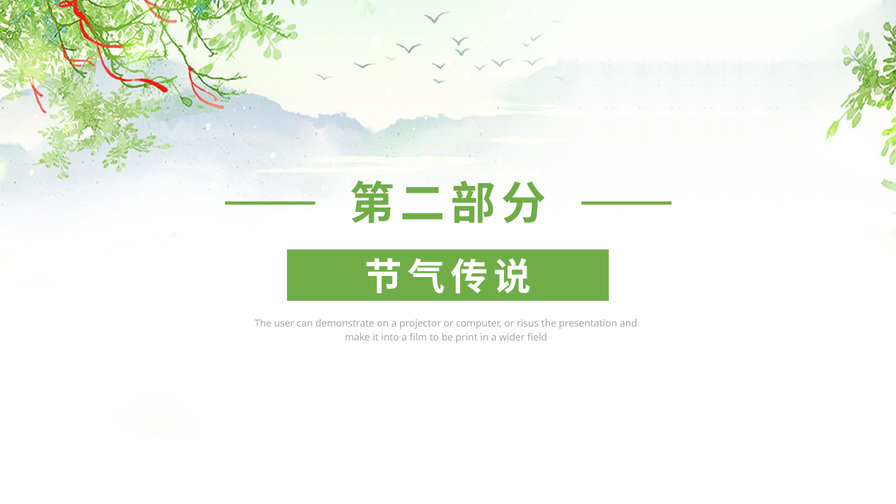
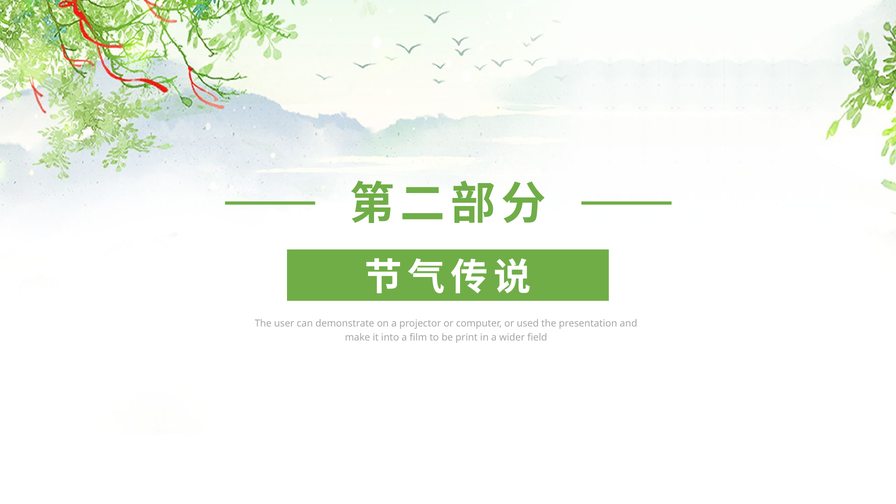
risus: risus -> used
